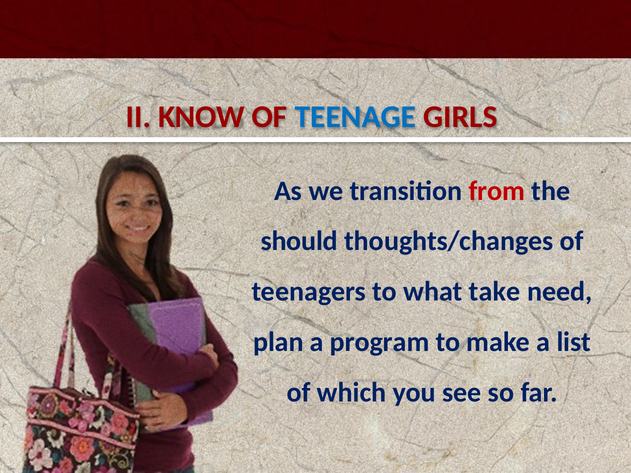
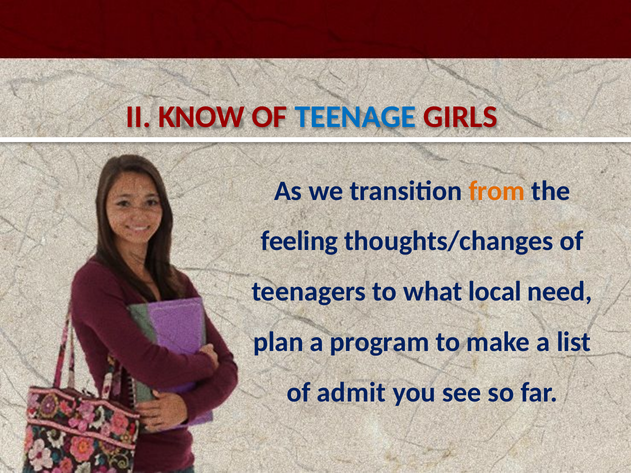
from colour: red -> orange
should: should -> feeling
take: take -> local
which: which -> admit
